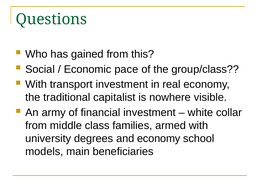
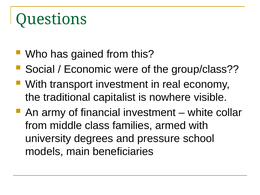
pace: pace -> were
and economy: economy -> pressure
